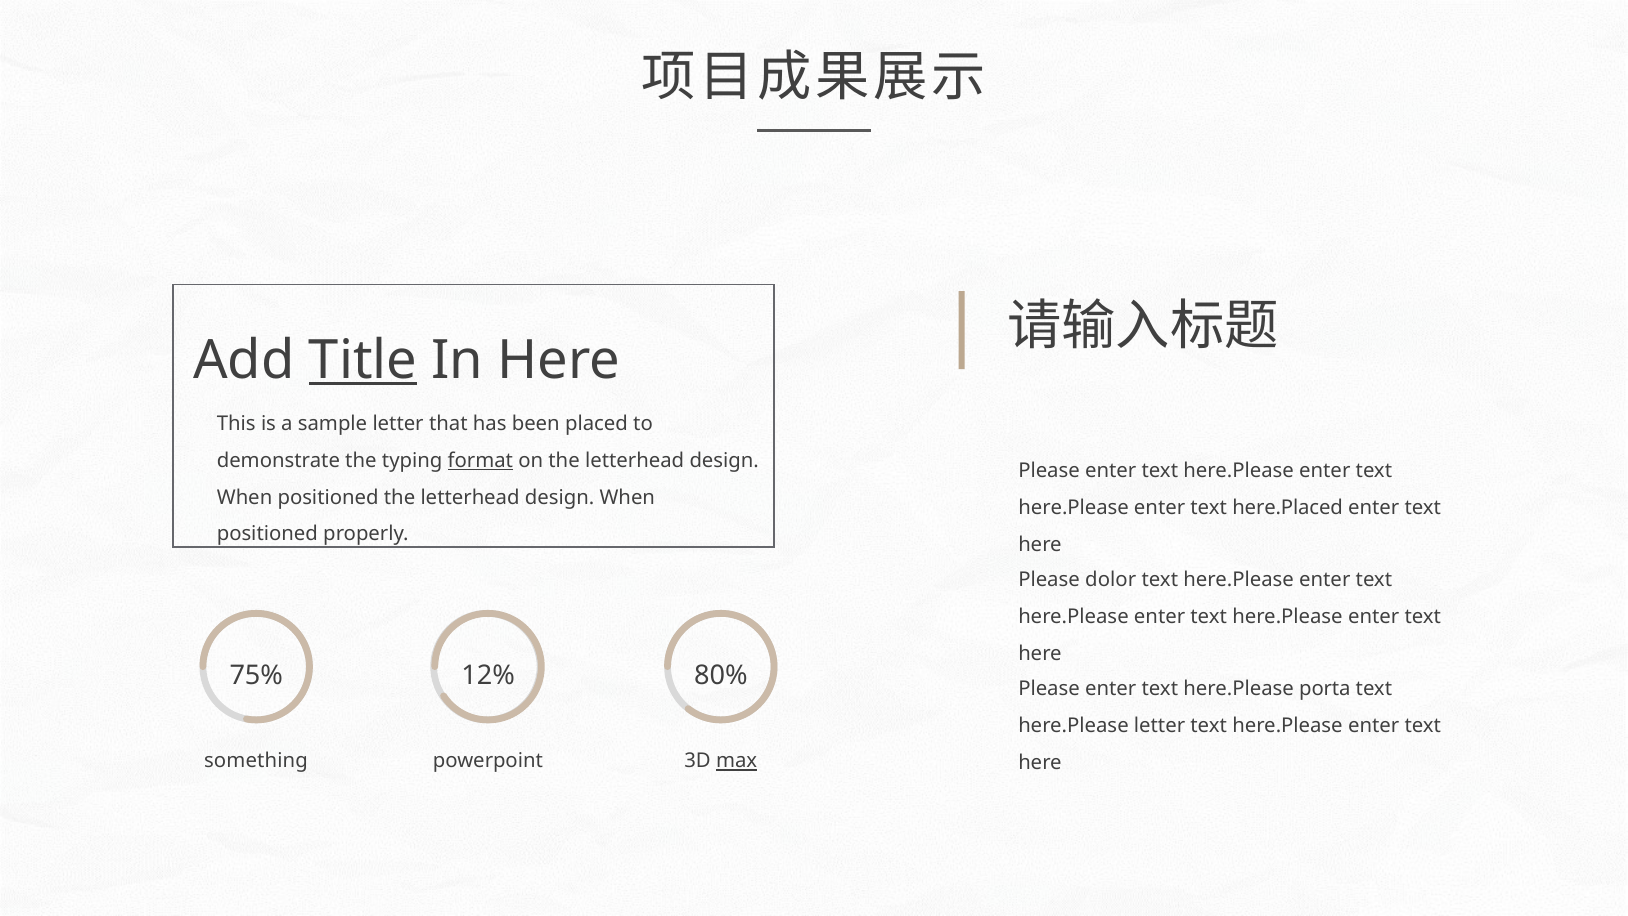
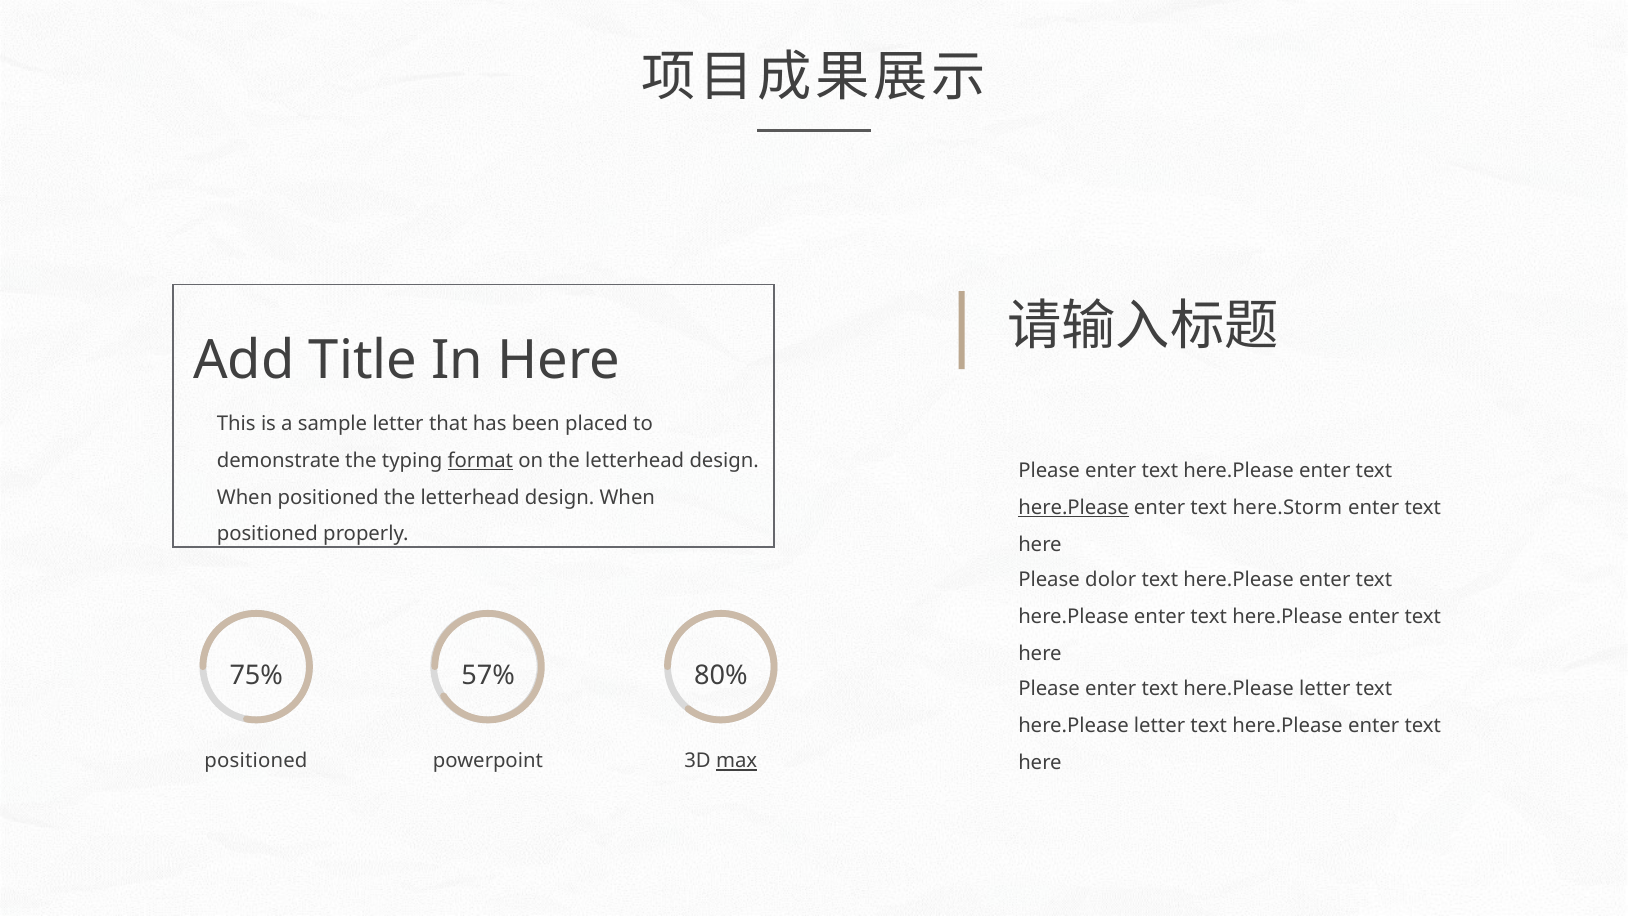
Title underline: present -> none
here.Please at (1074, 508) underline: none -> present
here.Placed: here.Placed -> here.Storm
12%: 12% -> 57%
enter text here.Please porta: porta -> letter
something at (256, 761): something -> positioned
